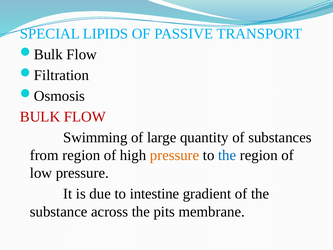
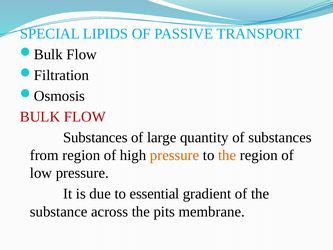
Swimming at (95, 137): Swimming -> Substances
the at (227, 155) colour: blue -> orange
intestine: intestine -> essential
